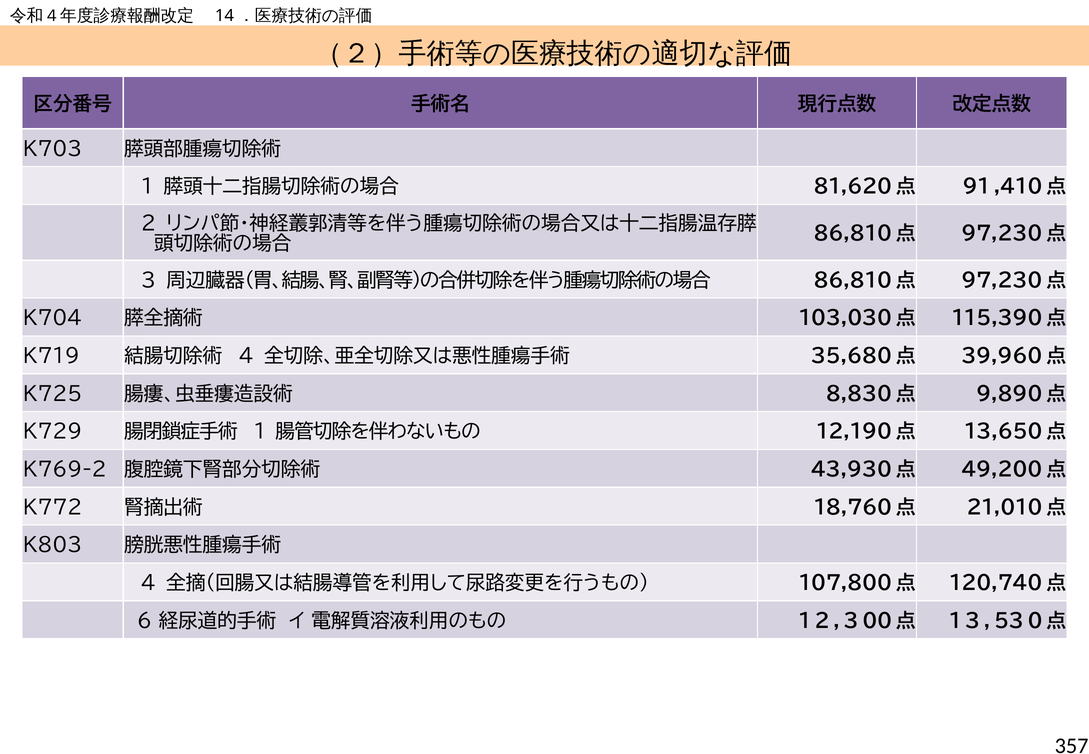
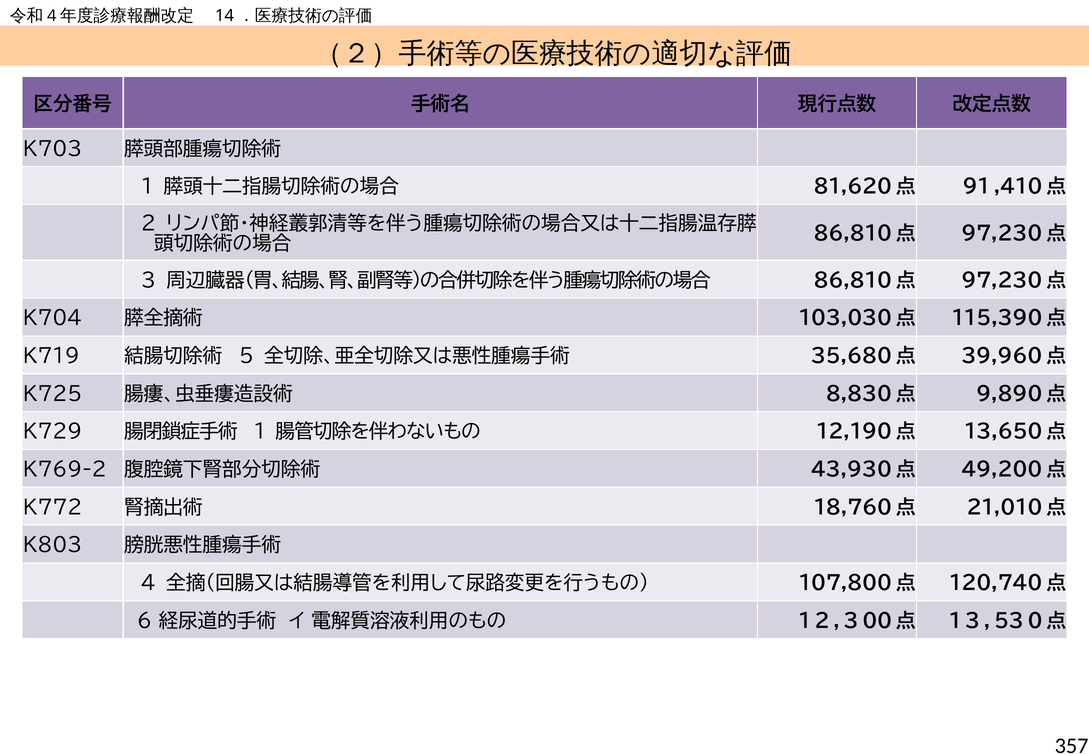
4 at (246, 356): 4 -> 5
